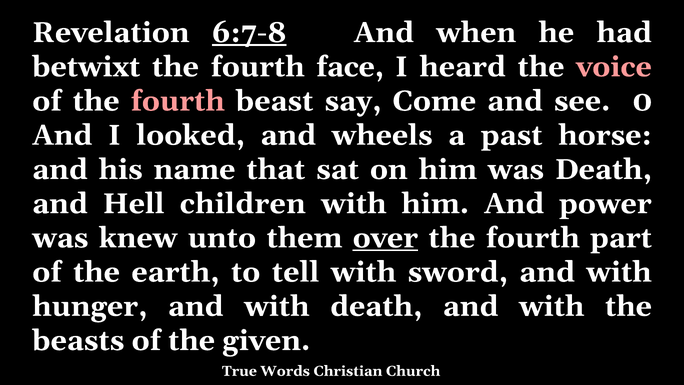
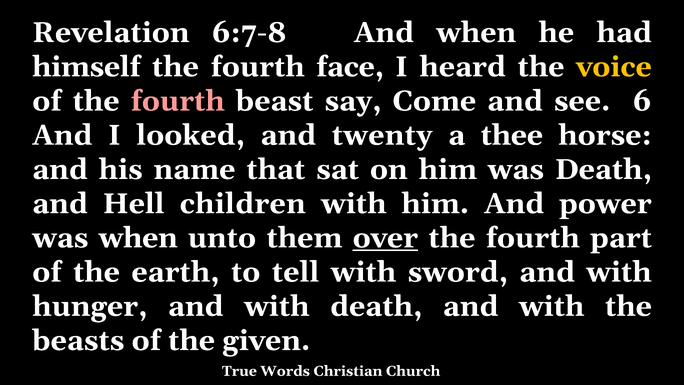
6:7-8 underline: present -> none
betwixt: betwixt -> himself
voice colour: pink -> yellow
0: 0 -> 6
wheels: wheels -> twenty
past: past -> thee
was knew: knew -> when
